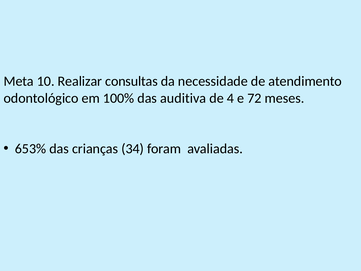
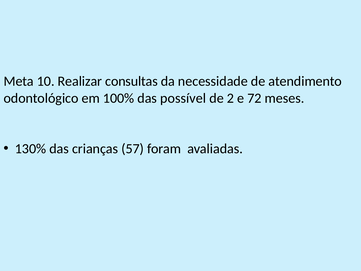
auditiva: auditiva -> possível
4: 4 -> 2
653%: 653% -> 130%
34: 34 -> 57
